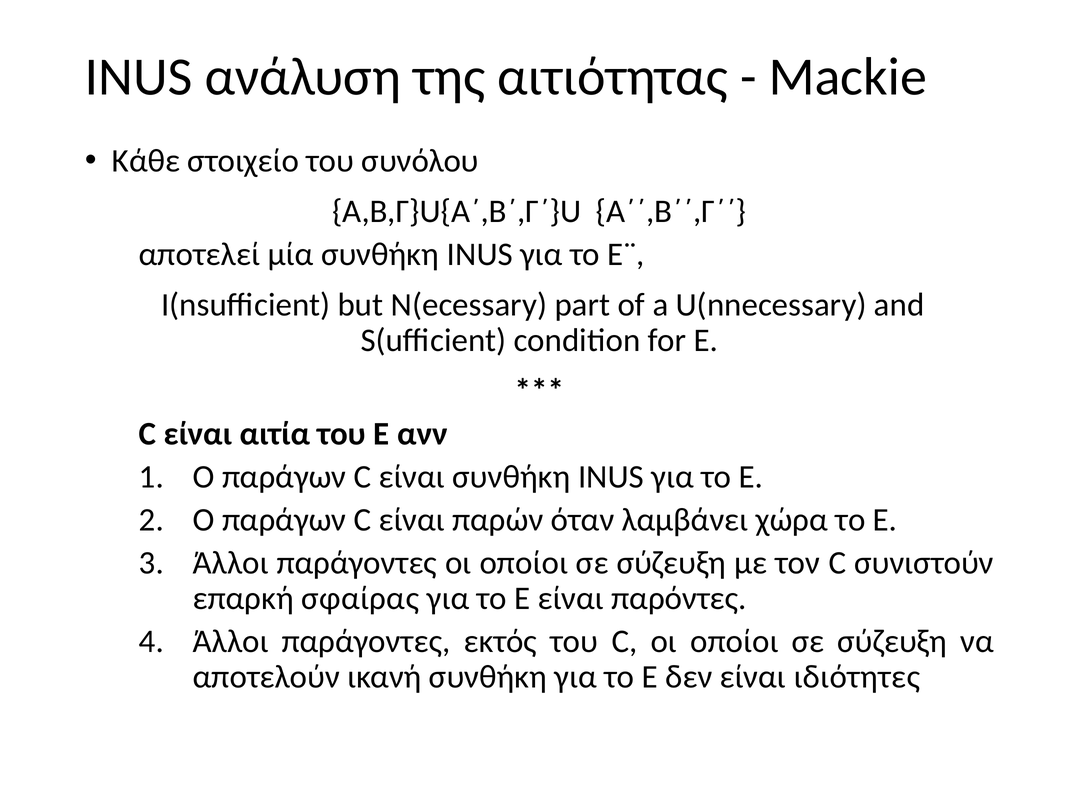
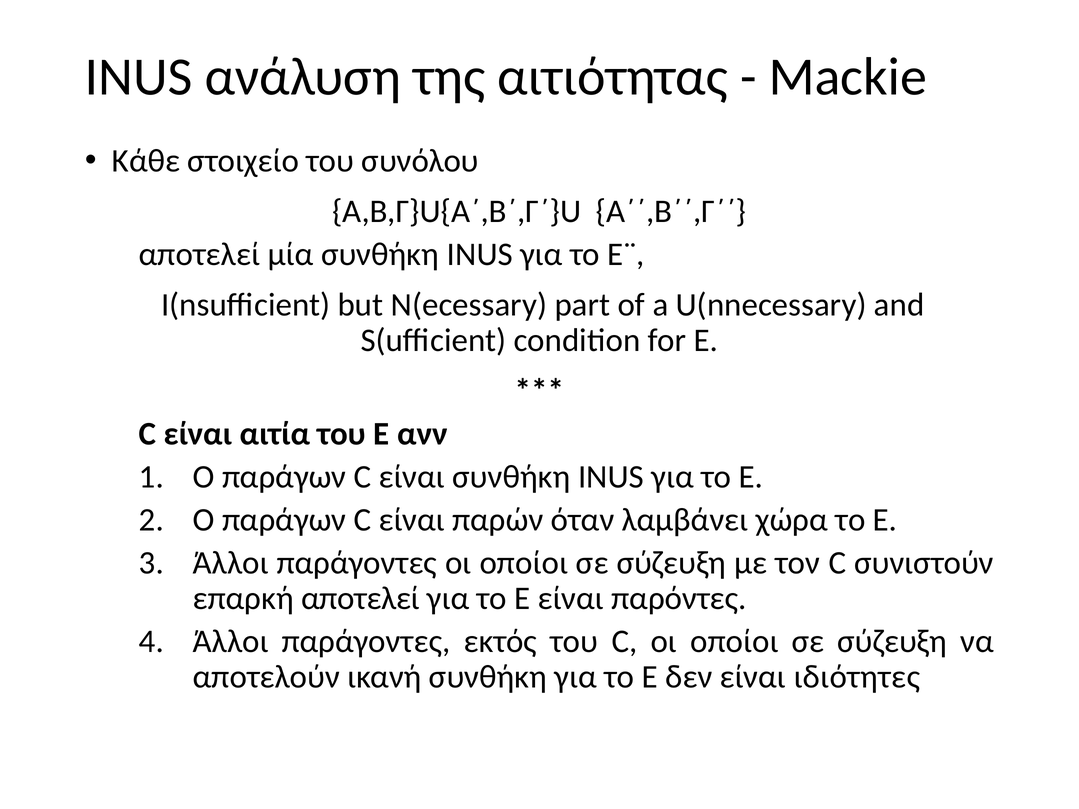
επαρκή σφαίρας: σφαίρας -> αποτελεί
